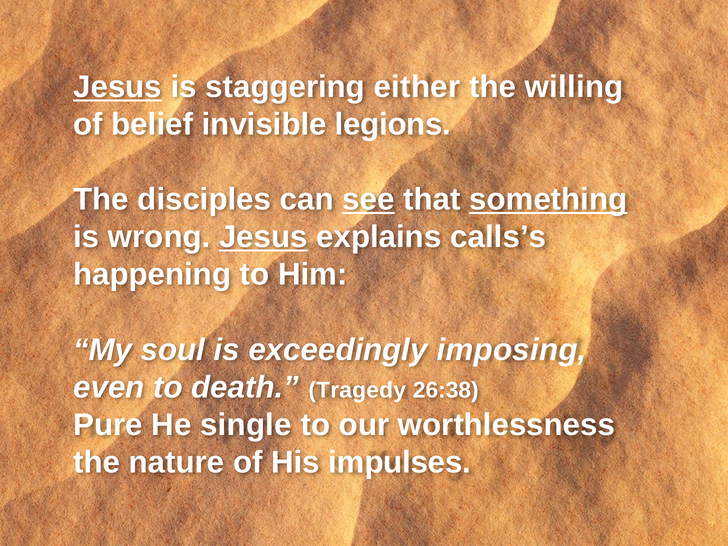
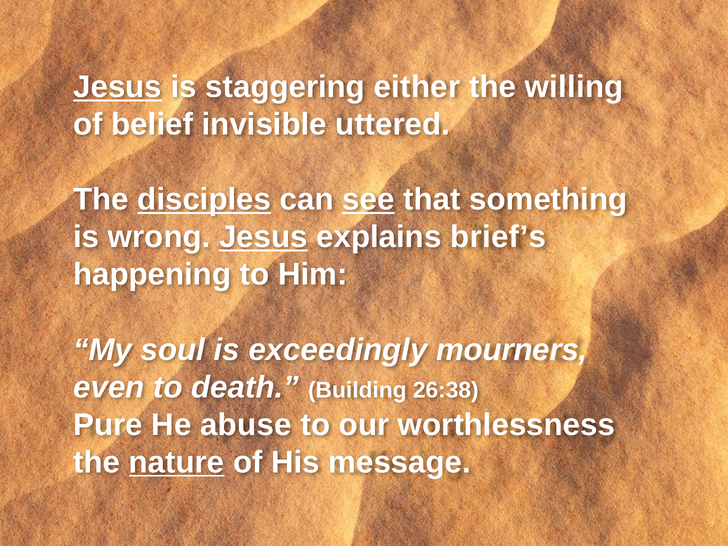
legions: legions -> uttered
disciples underline: none -> present
something underline: present -> none
calls’s: calls’s -> brief’s
imposing: imposing -> mourners
Tragedy: Tragedy -> Building
single: single -> abuse
nature underline: none -> present
impulses: impulses -> message
